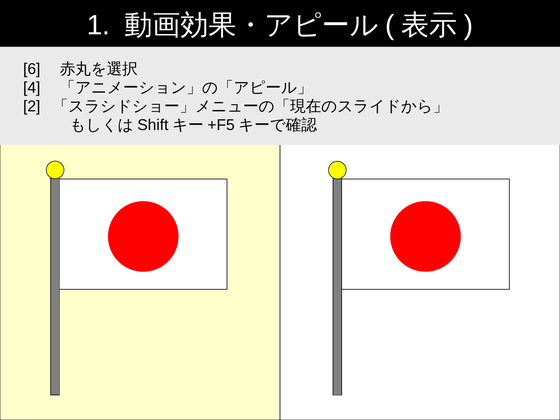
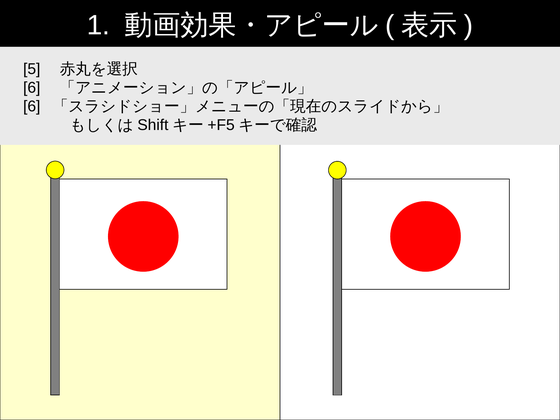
6: 6 -> 5
4 at (32, 88): 4 -> 6
2 at (32, 106): 2 -> 6
